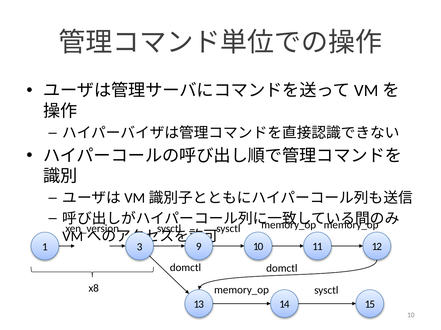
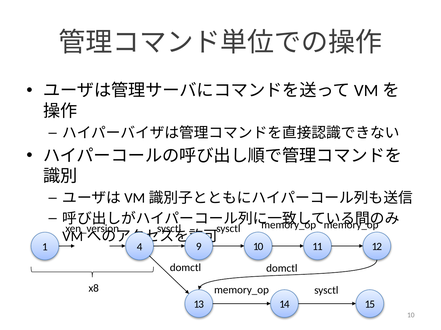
3: 3 -> 4
